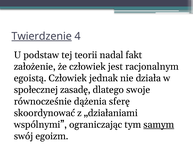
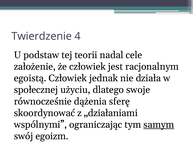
Twierdzenie underline: present -> none
fakt: fakt -> cele
zasadę: zasadę -> użyciu
